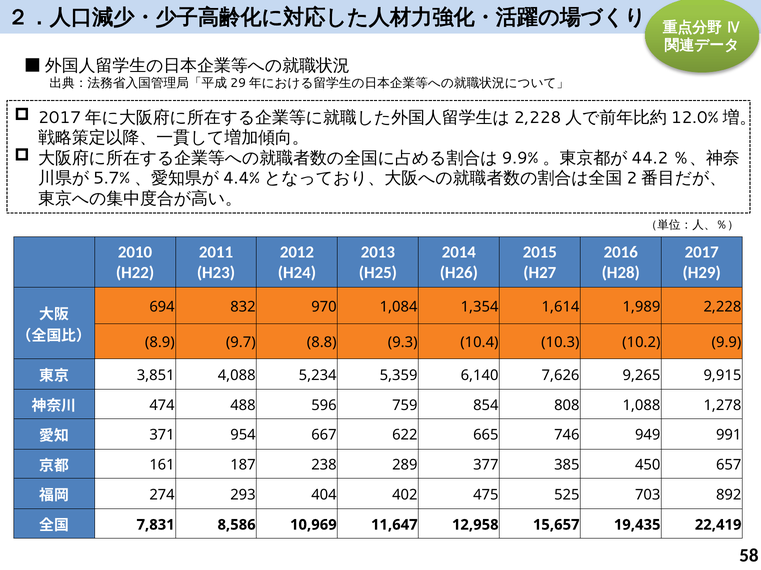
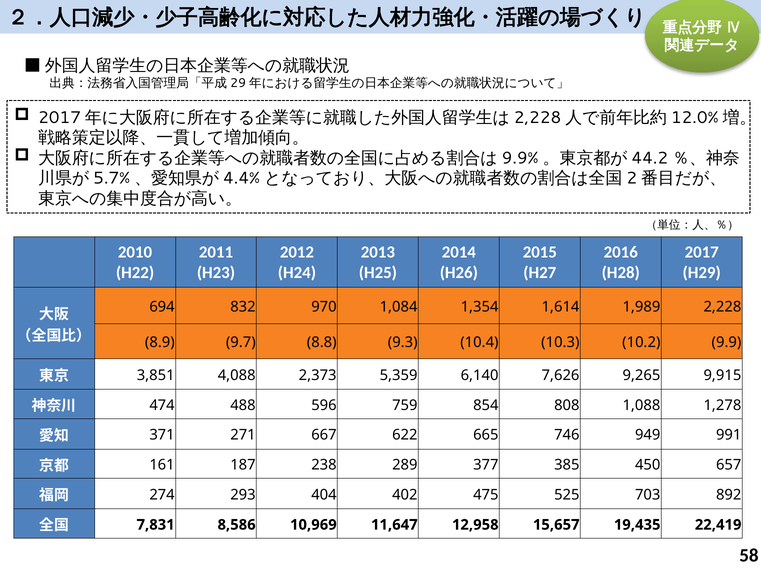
5,234: 5,234 -> 2,373
954: 954 -> 271
